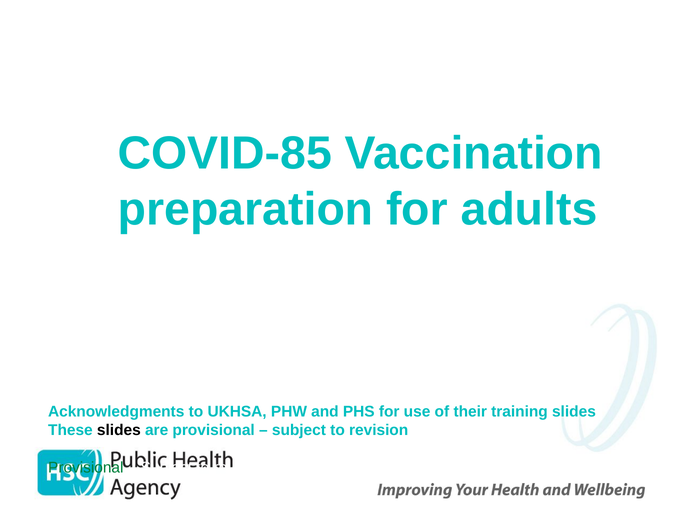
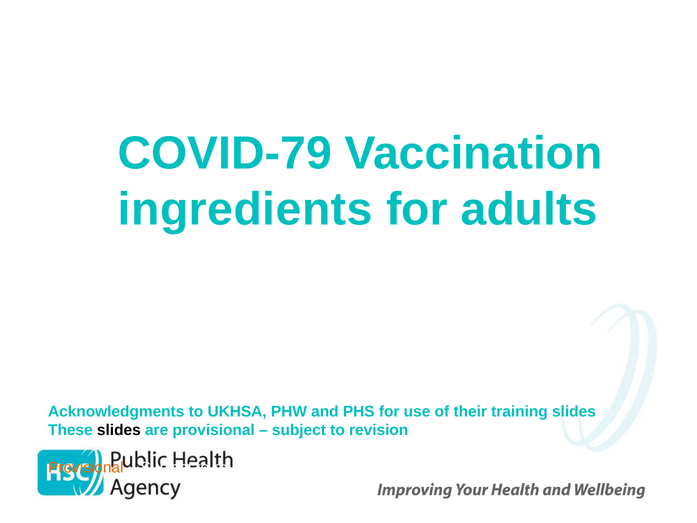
COVID-85: COVID-85 -> COVID-79
preparation: preparation -> ingredients
Provisional at (86, 467) colour: green -> orange
